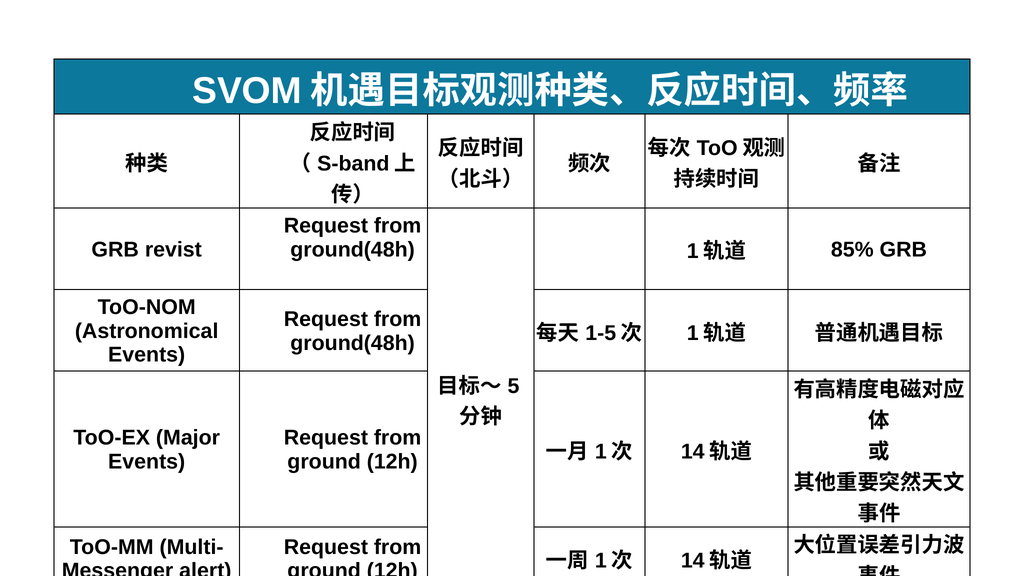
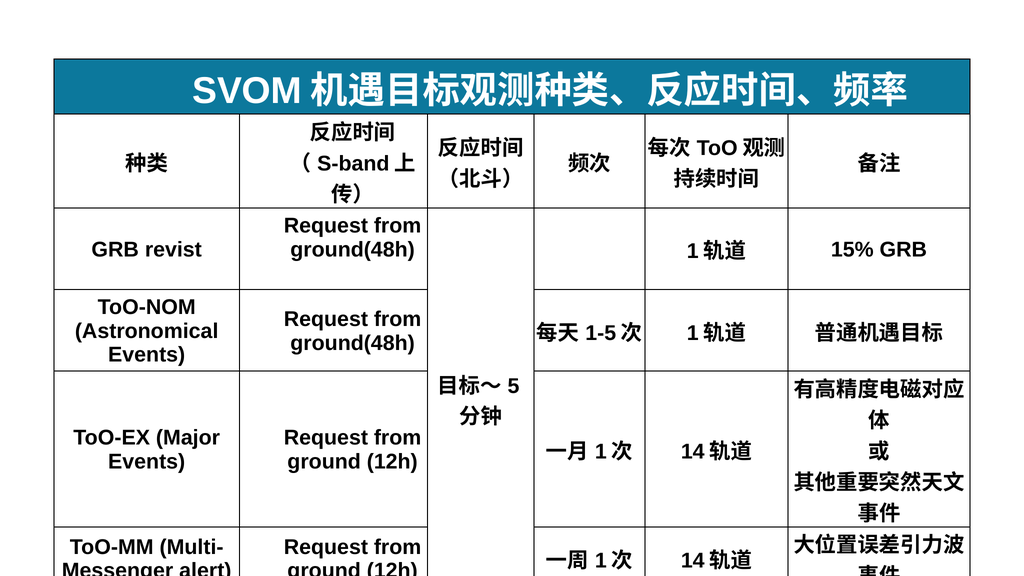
85%: 85% -> 15%
